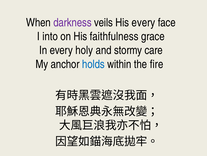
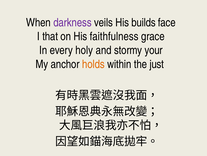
His every: every -> builds
into: into -> that
care: care -> your
holds colour: blue -> orange
fire: fire -> just
